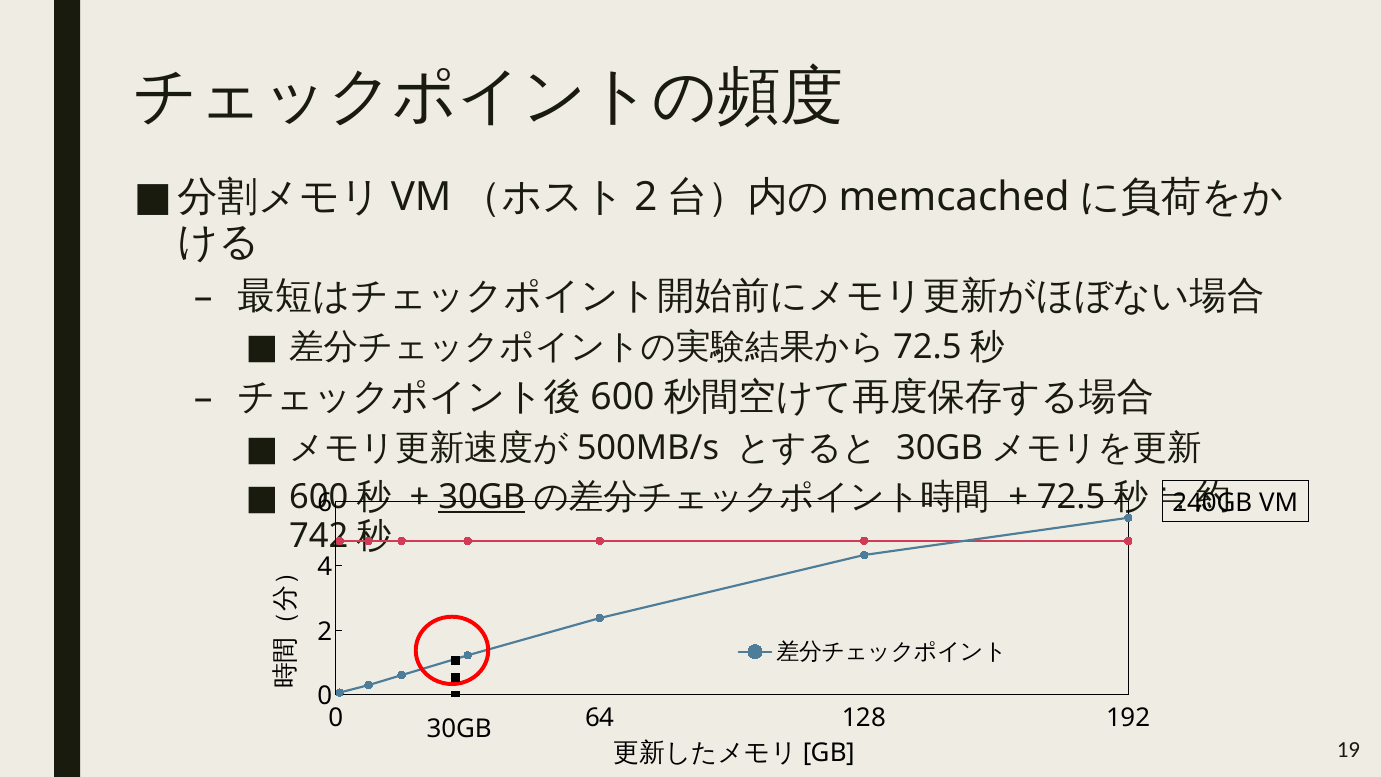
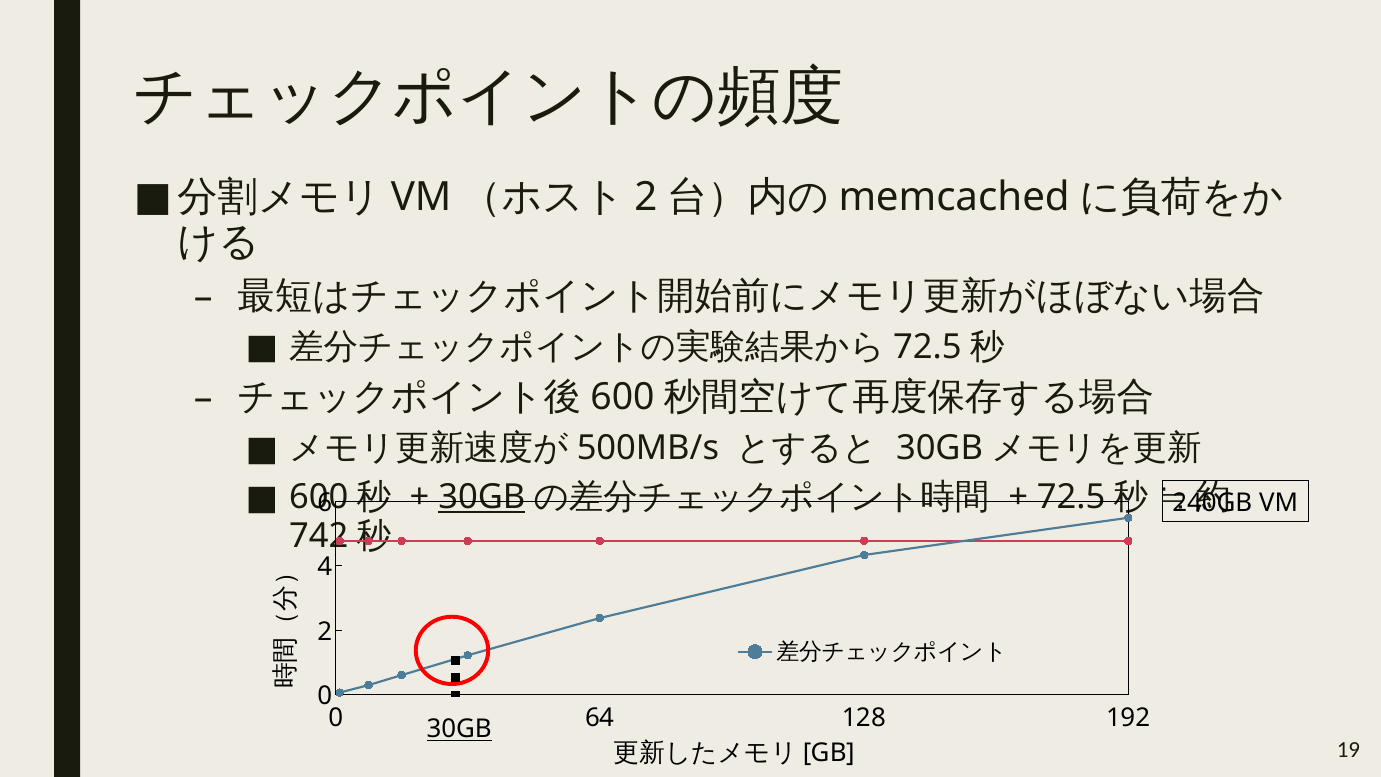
30GB at (459, 729) underline: none -> present
